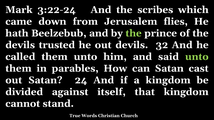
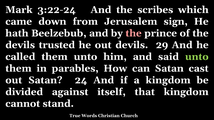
flies: flies -> sign
the at (134, 33) colour: light green -> pink
32: 32 -> 29
